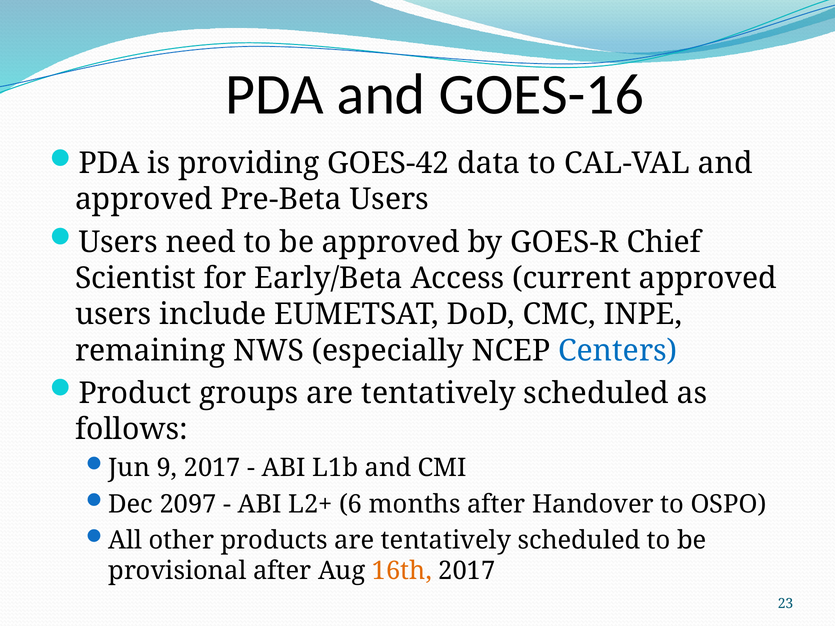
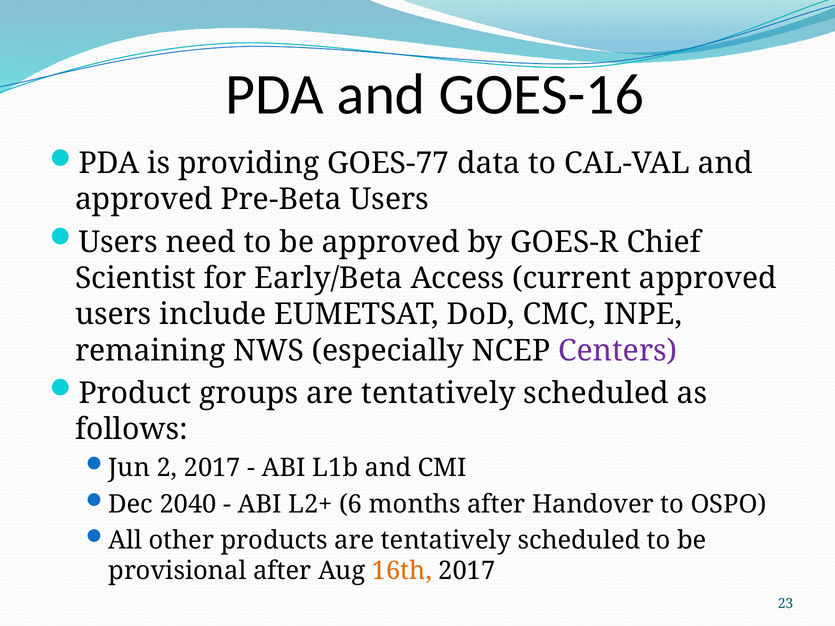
GOES-42: GOES-42 -> GOES-77
Centers colour: blue -> purple
9: 9 -> 2
2097: 2097 -> 2040
